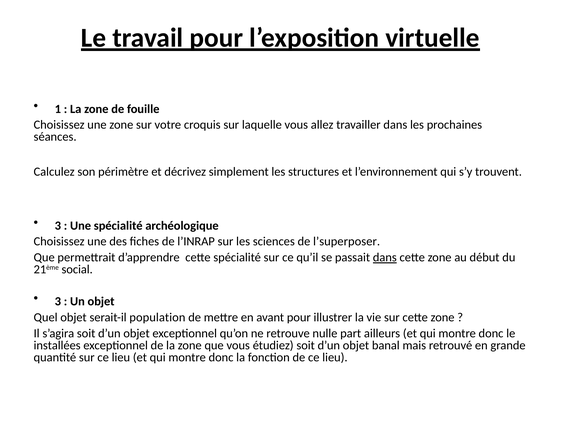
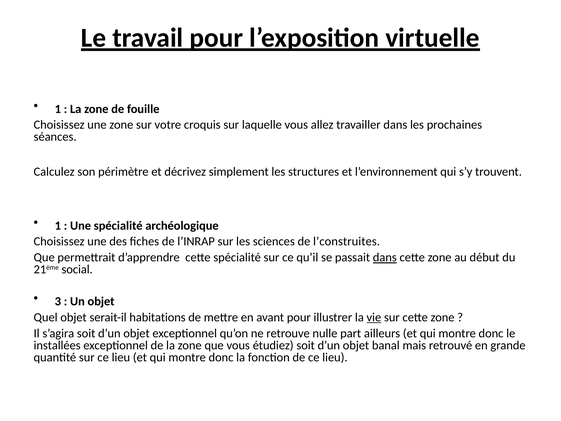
3 at (58, 225): 3 -> 1
l’superposer: l’superposer -> l’construites
population: population -> habitations
vie underline: none -> present
